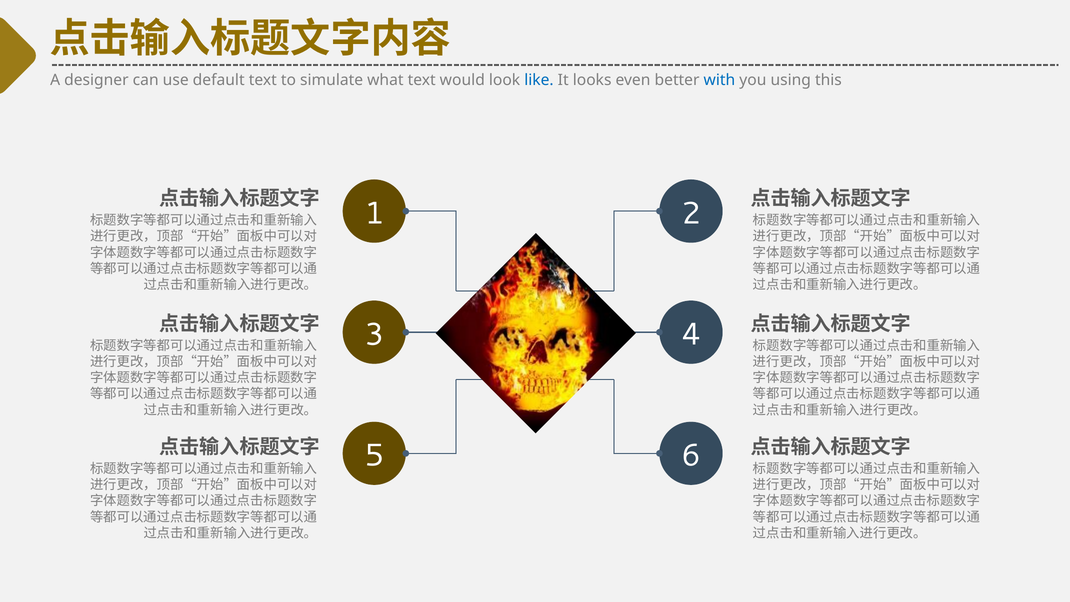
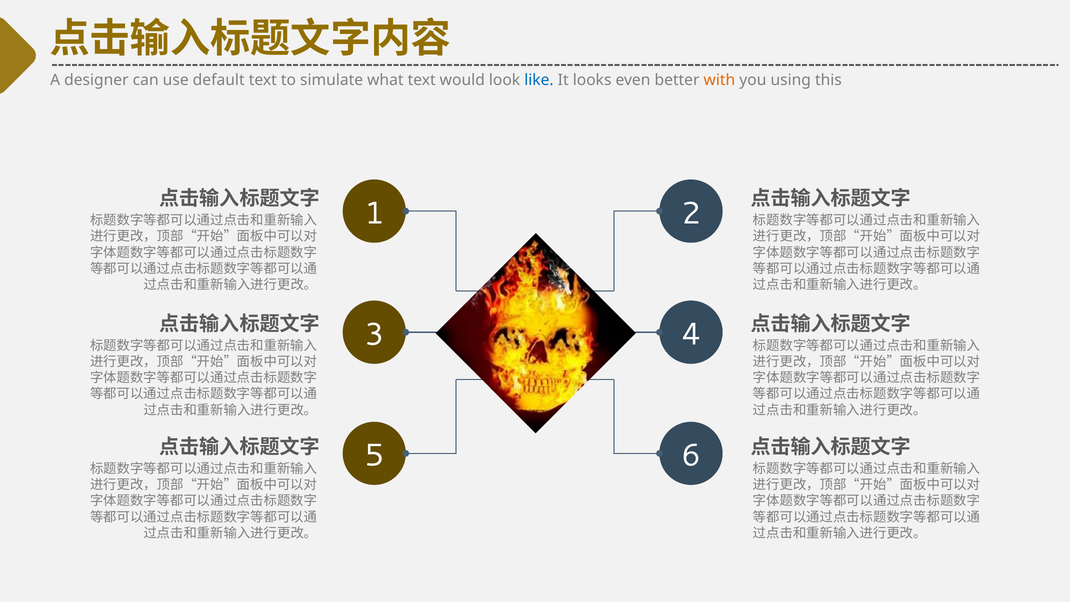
with colour: blue -> orange
